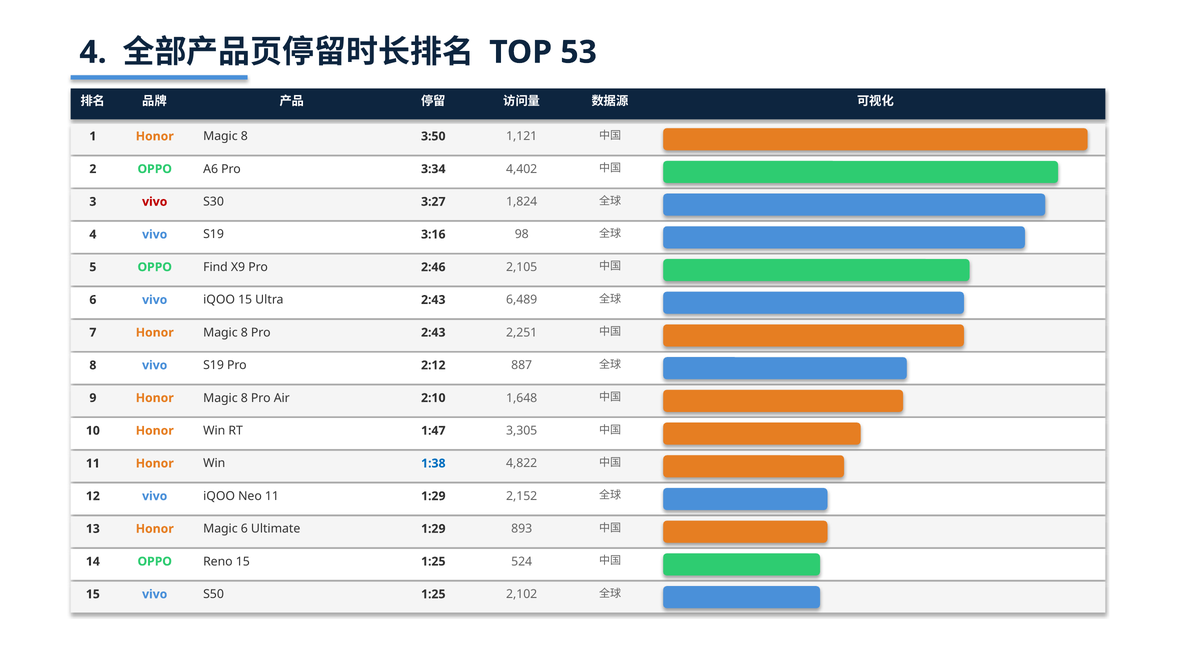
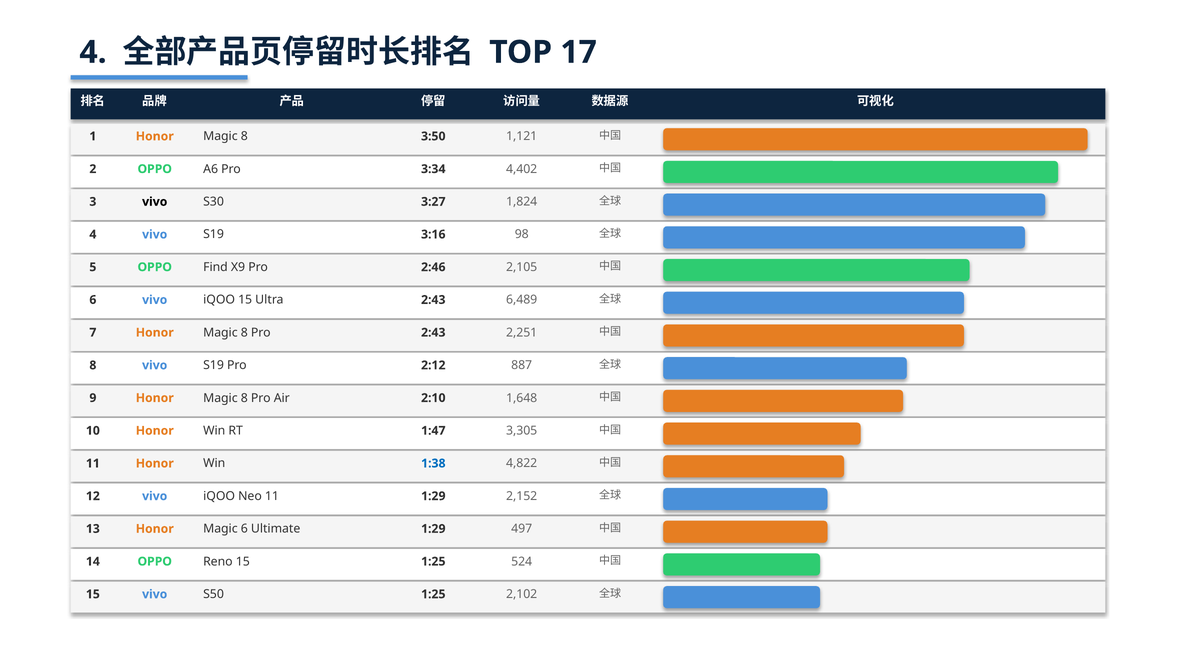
53: 53 -> 17
vivo at (155, 202) colour: red -> black
893: 893 -> 497
